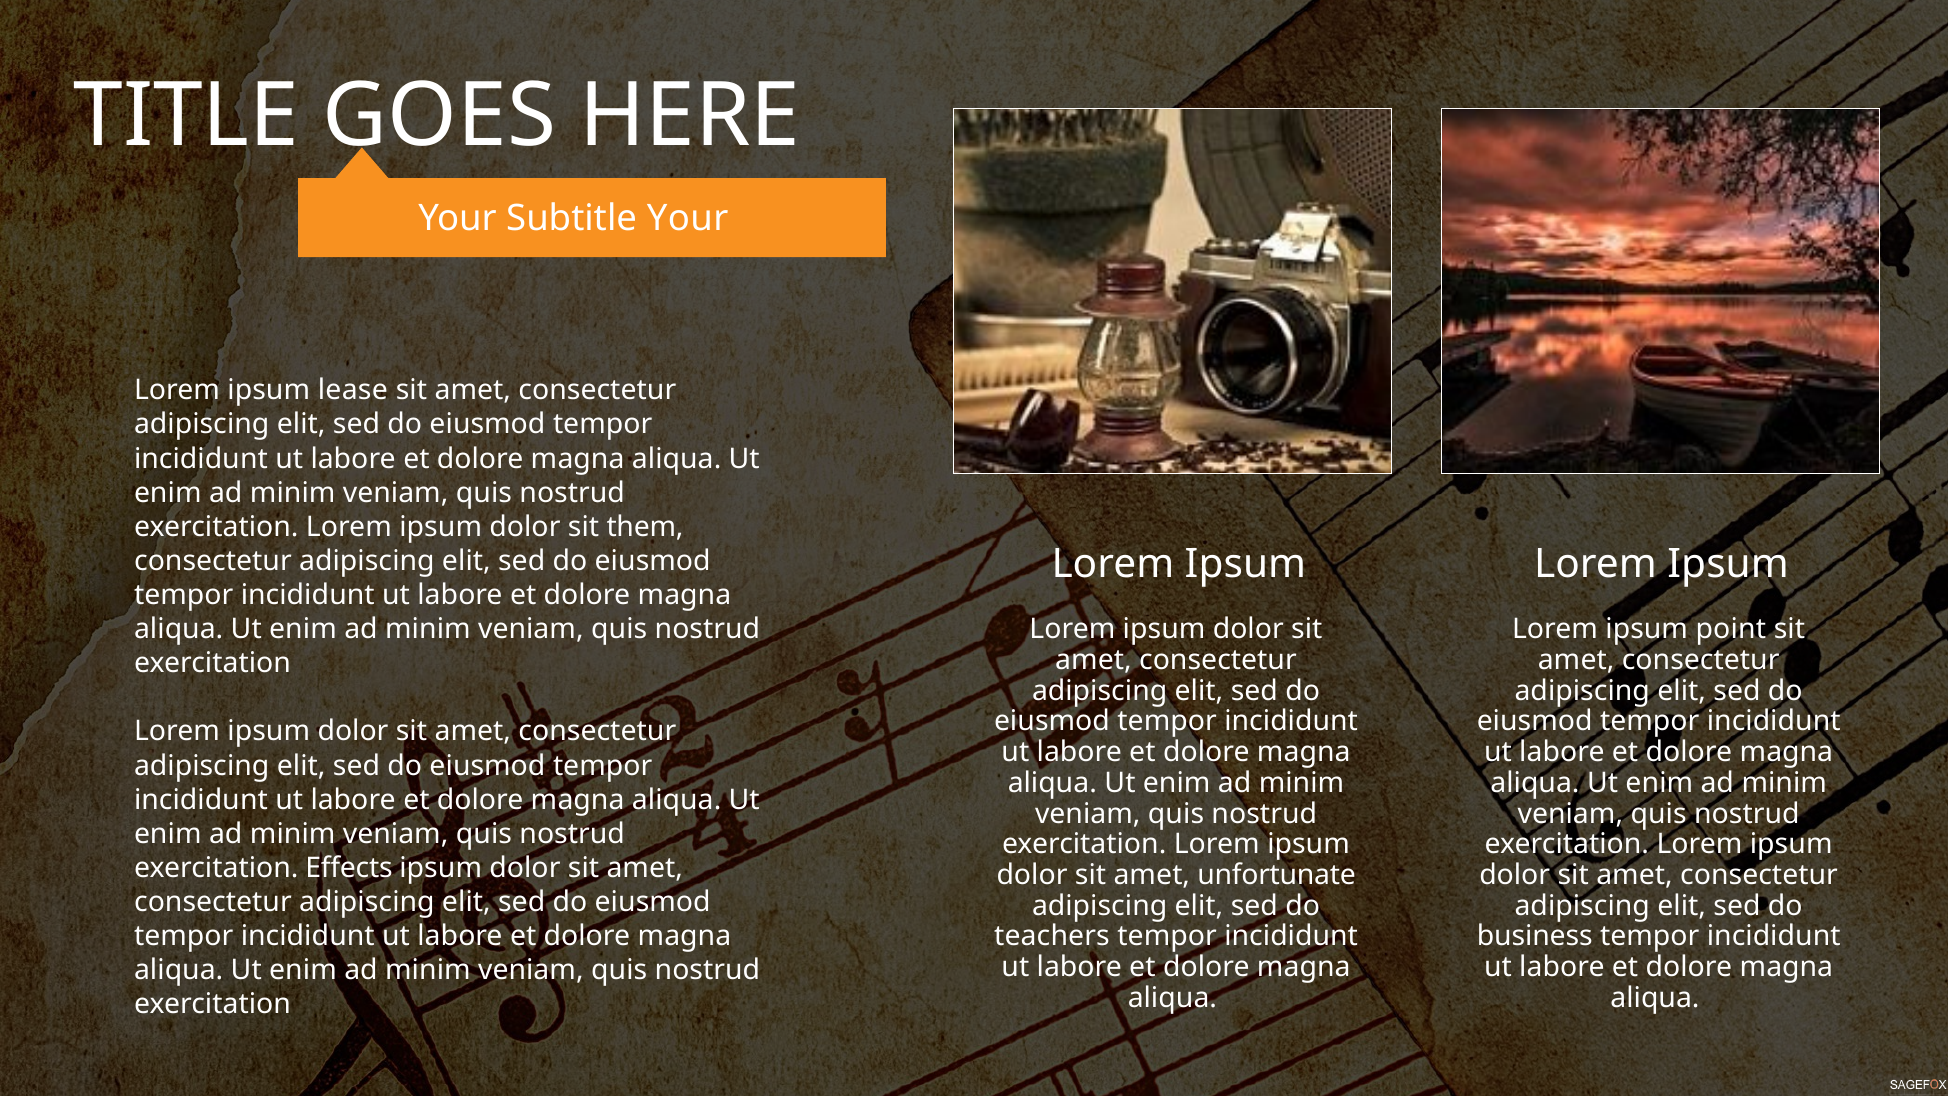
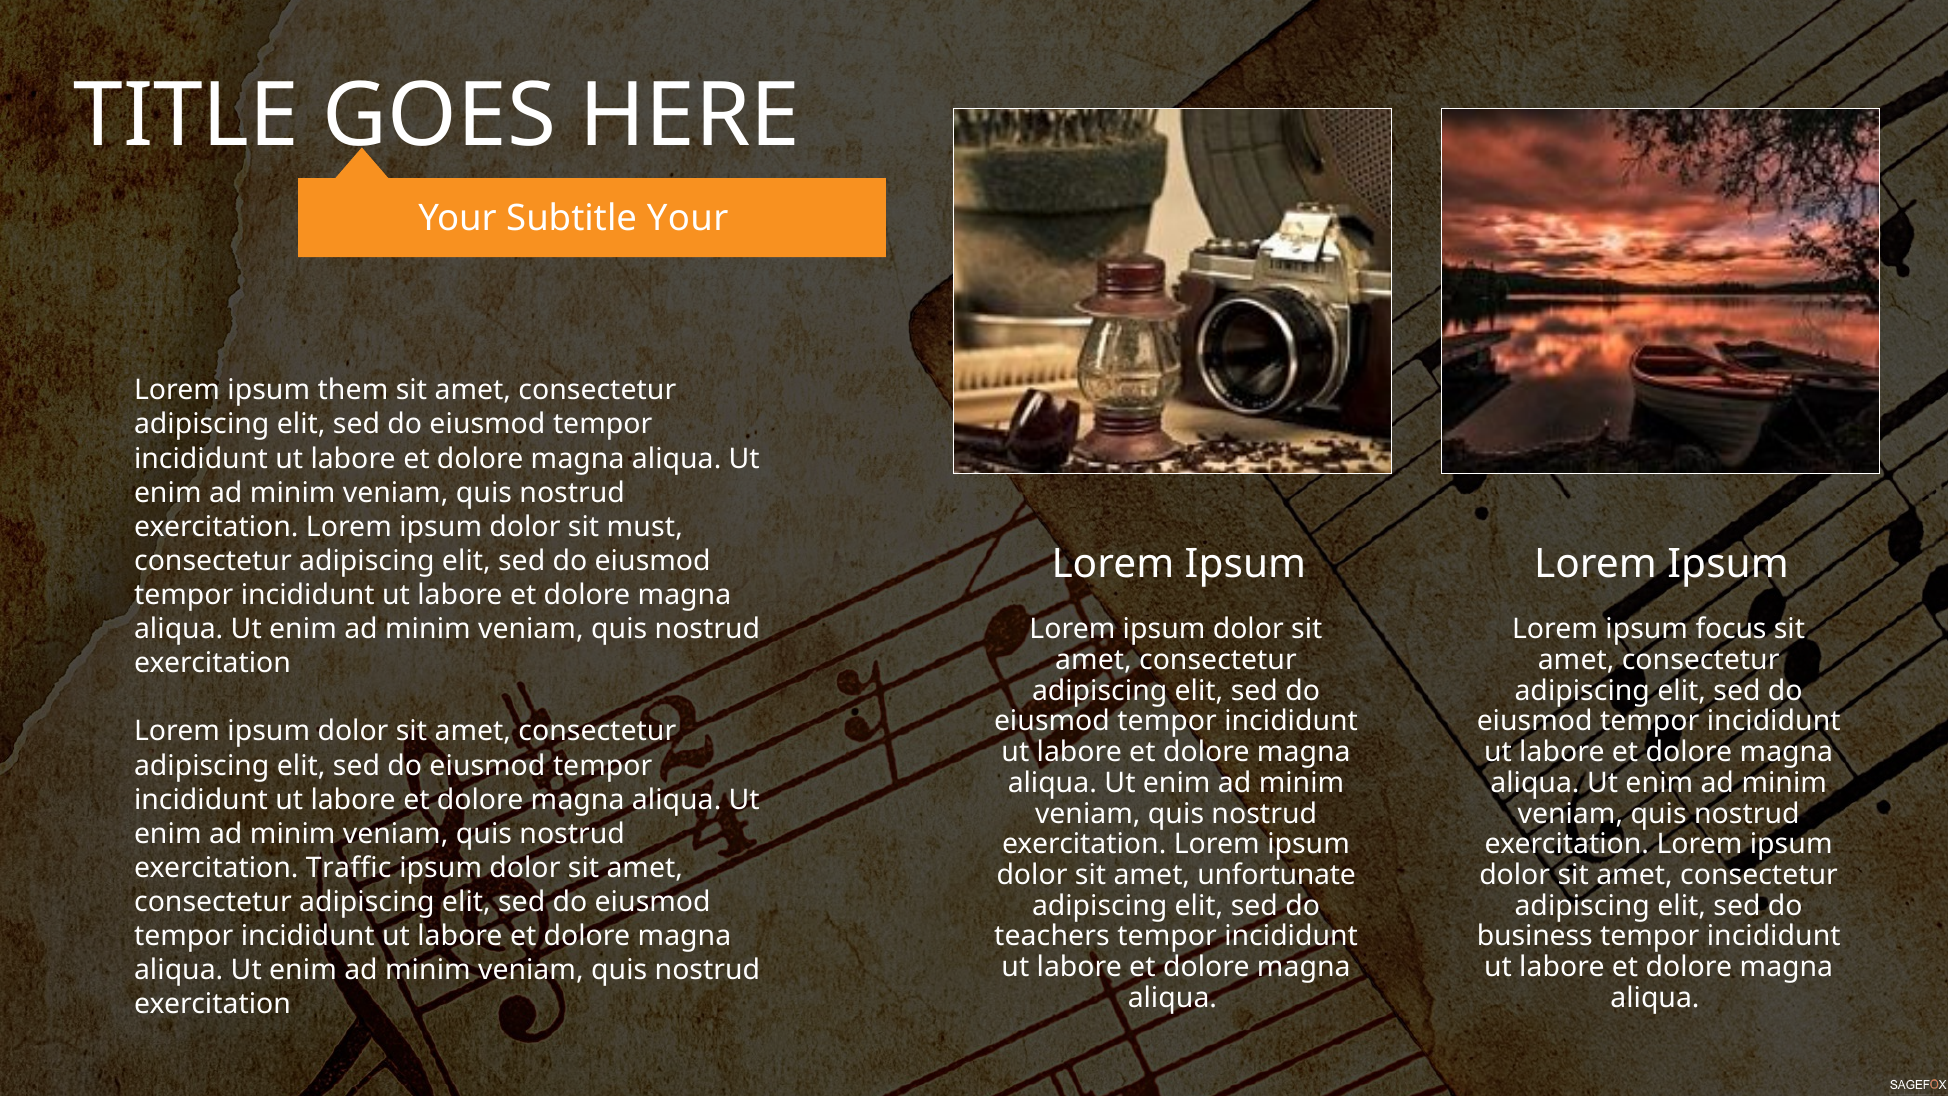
lease: lease -> them
them: them -> must
point: point -> focus
Effects: Effects -> Traffic
